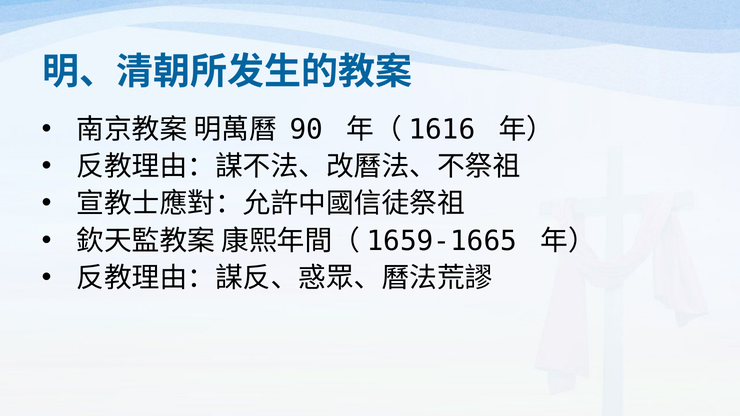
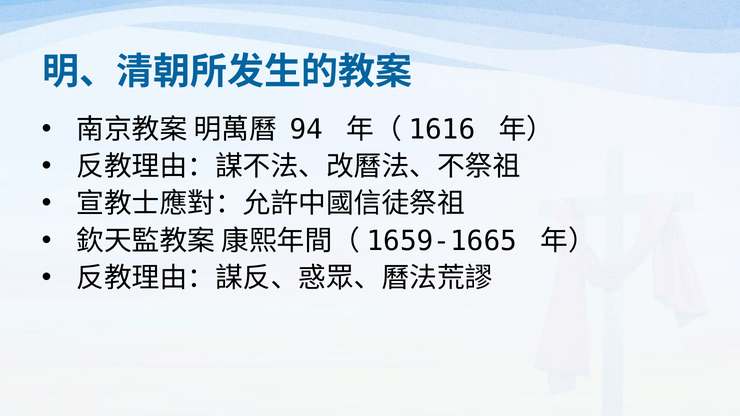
90: 90 -> 94
